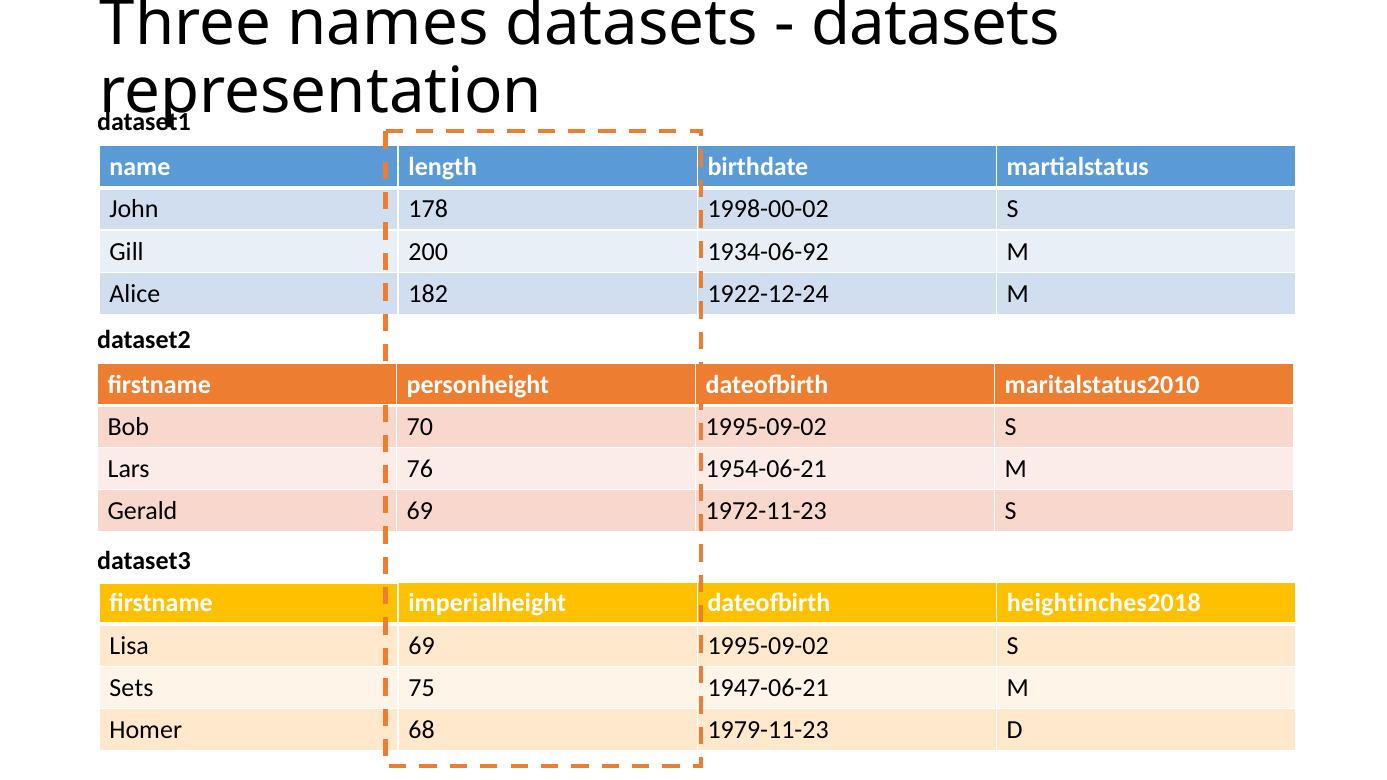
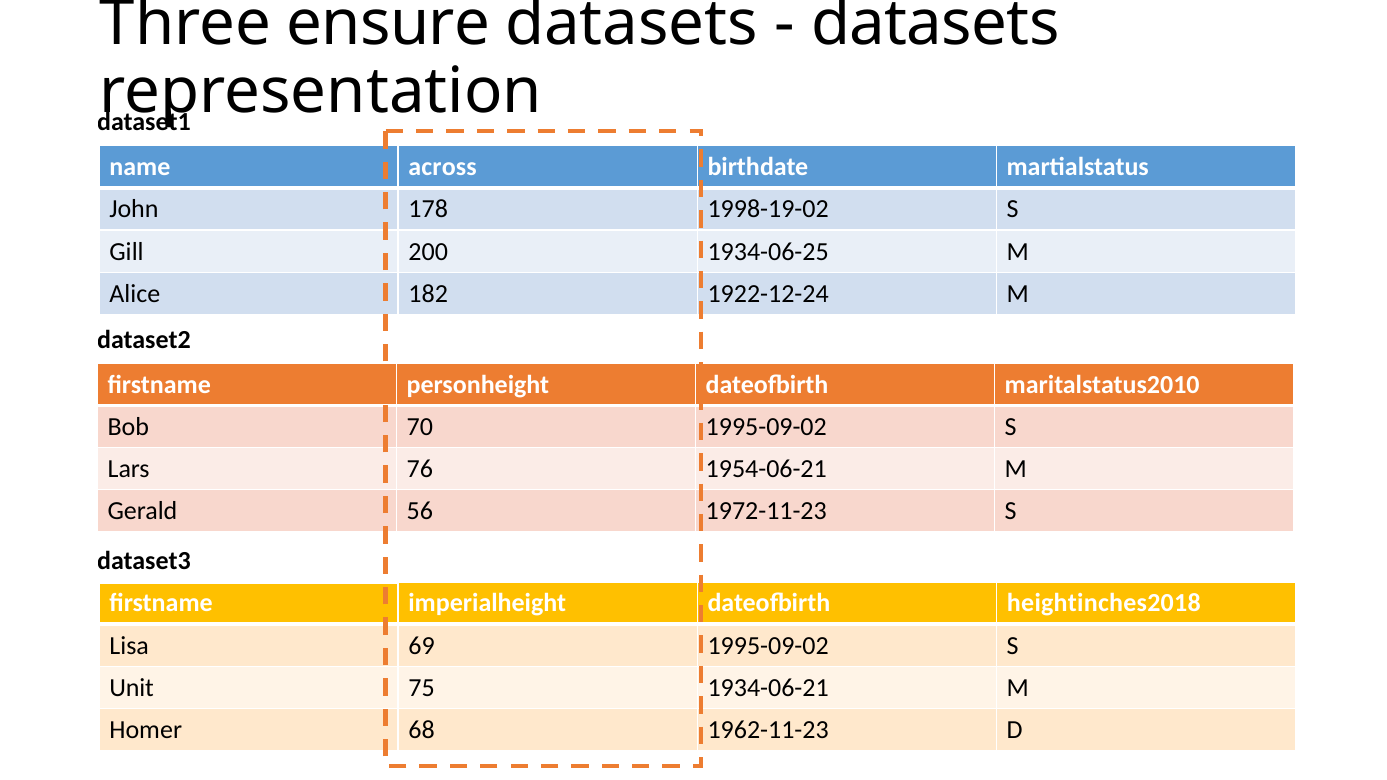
names: names -> ensure
length: length -> across
1998-00-02: 1998-00-02 -> 1998-19-02
1934-06-92: 1934-06-92 -> 1934-06-25
Gerald 69: 69 -> 56
Sets: Sets -> Unit
1947-06-21: 1947-06-21 -> 1934-06-21
1979-11-23: 1979-11-23 -> 1962-11-23
